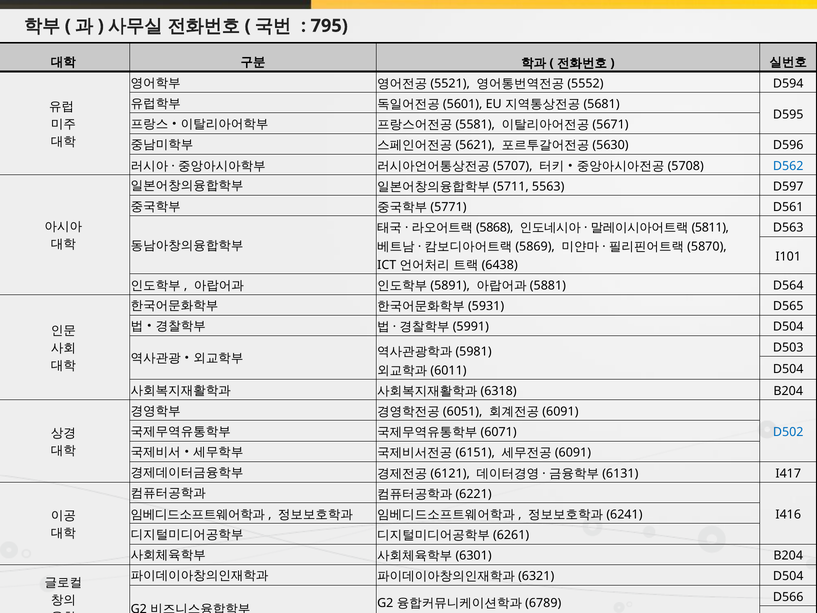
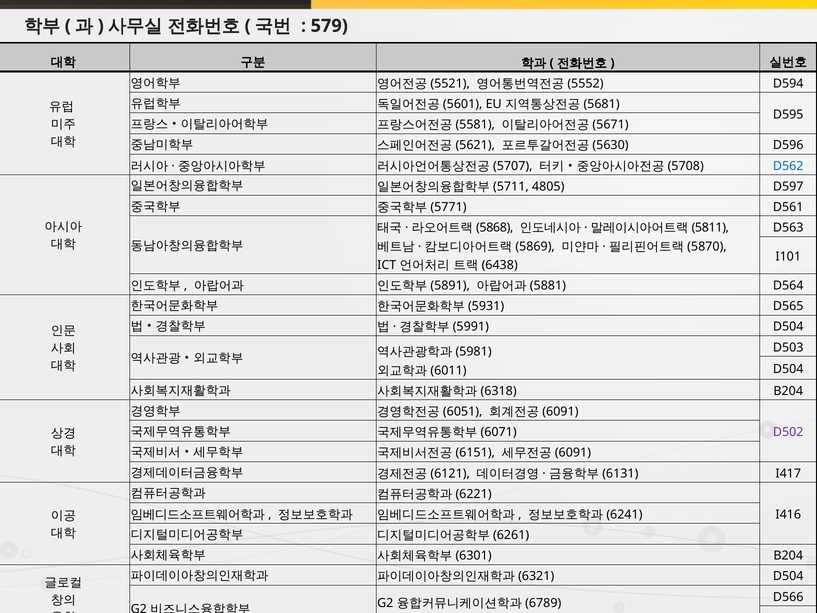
795: 795 -> 579
5563: 5563 -> 4805
D502 colour: blue -> purple
